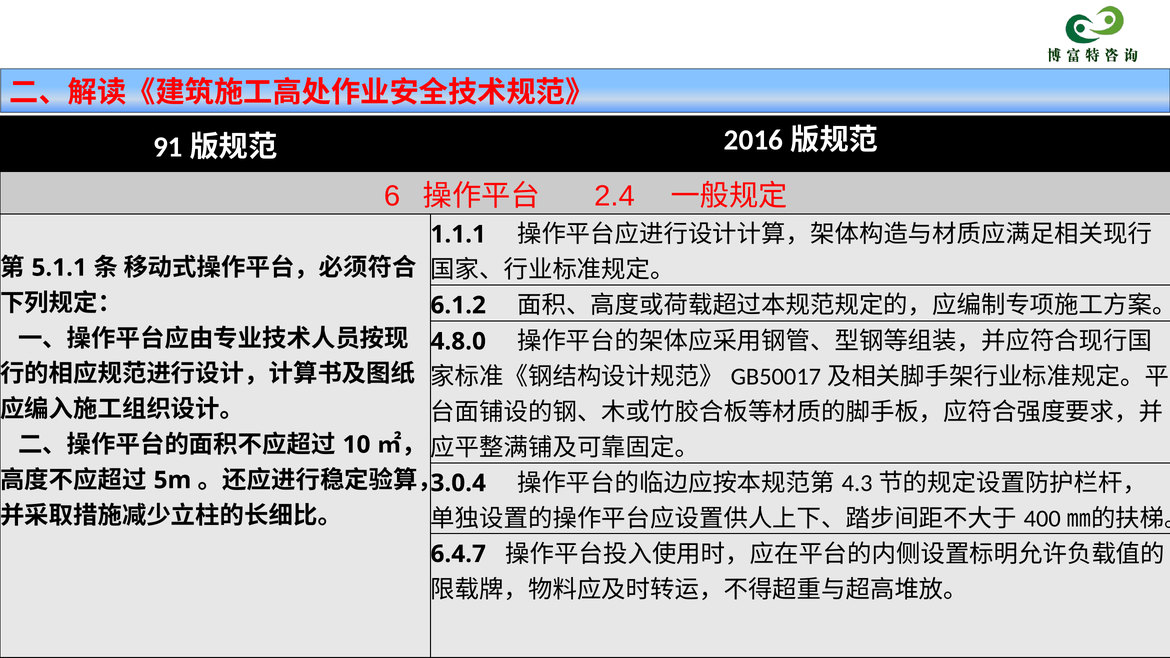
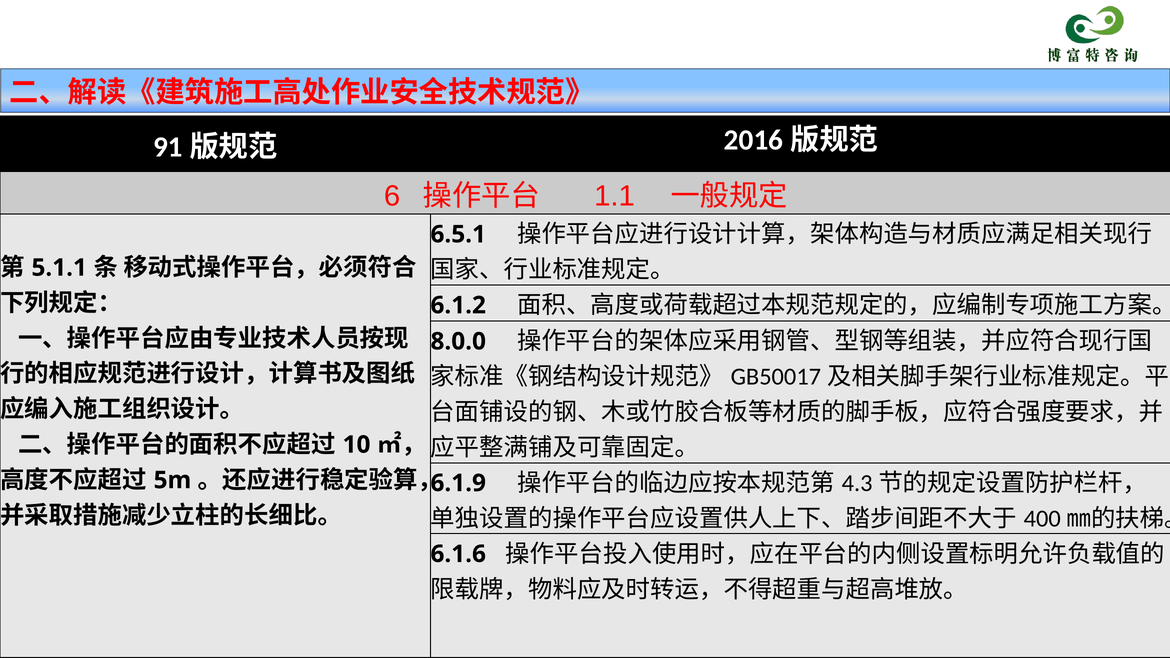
2.4: 2.4 -> 1.1
1.1.1: 1.1.1 -> 6.5.1
4.8.0: 4.8.0 -> 8.0.0
3.0.4: 3.0.4 -> 6.1.9
6.4.7: 6.4.7 -> 6.1.6
